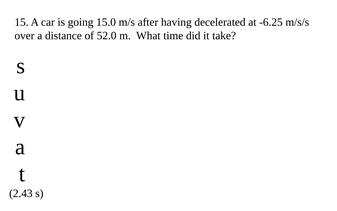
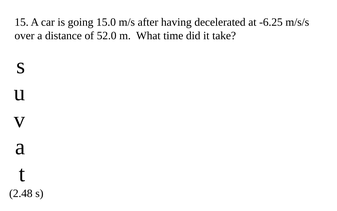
2.43: 2.43 -> 2.48
